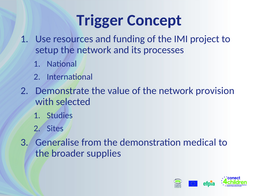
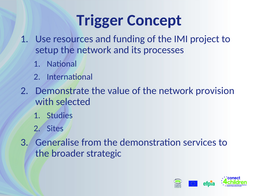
medical: medical -> services
supplies: supplies -> strategic
